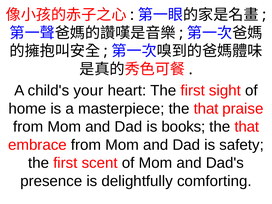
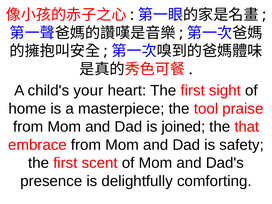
masterpiece the that: that -> tool
books: books -> joined
